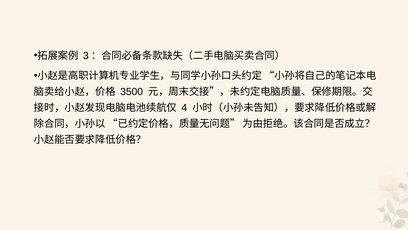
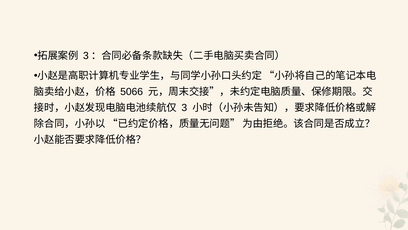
3500: 3500 -> 5066
4: 4 -> 3
